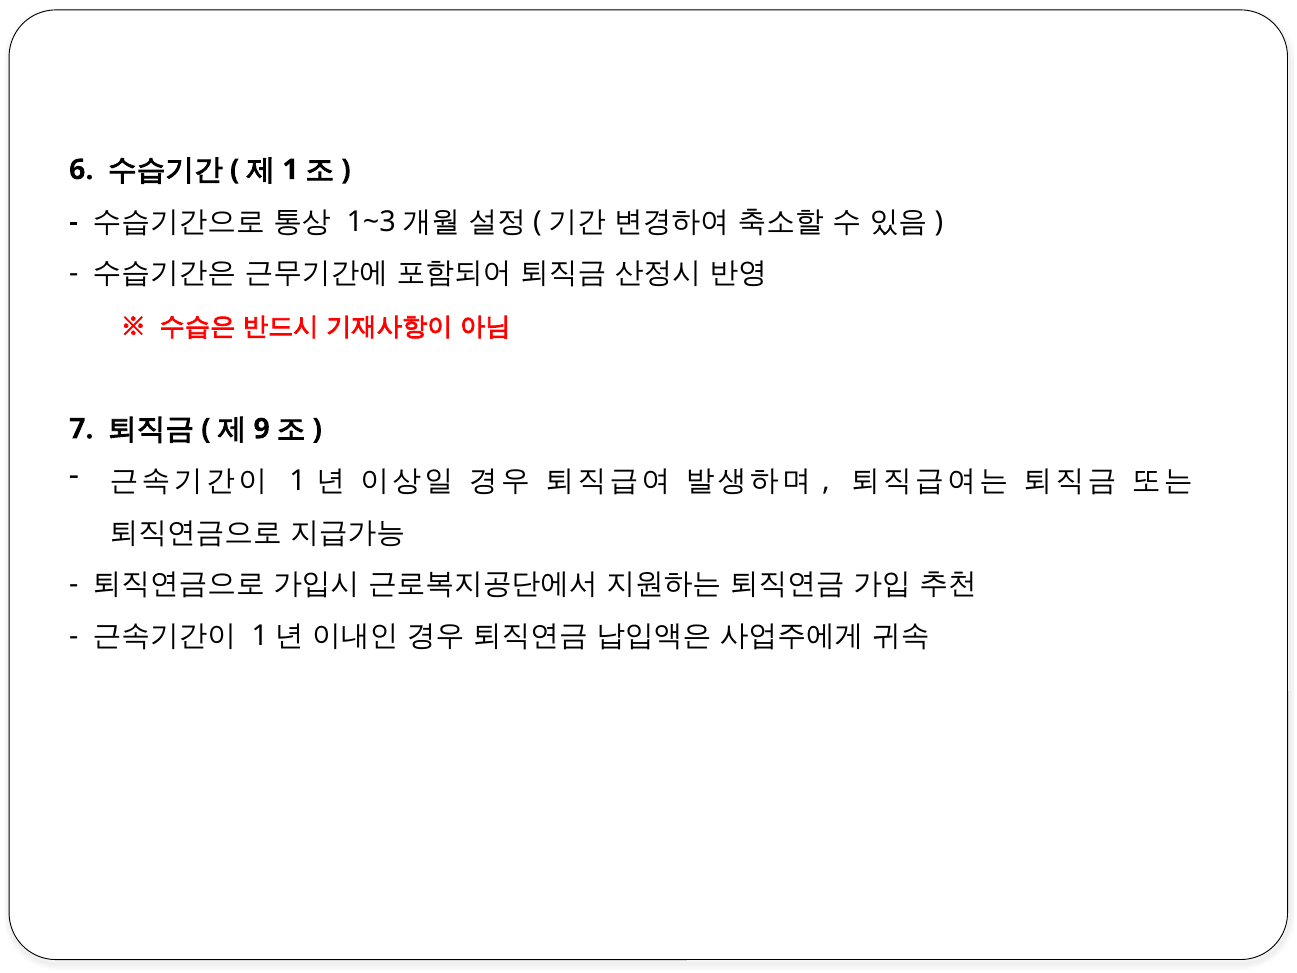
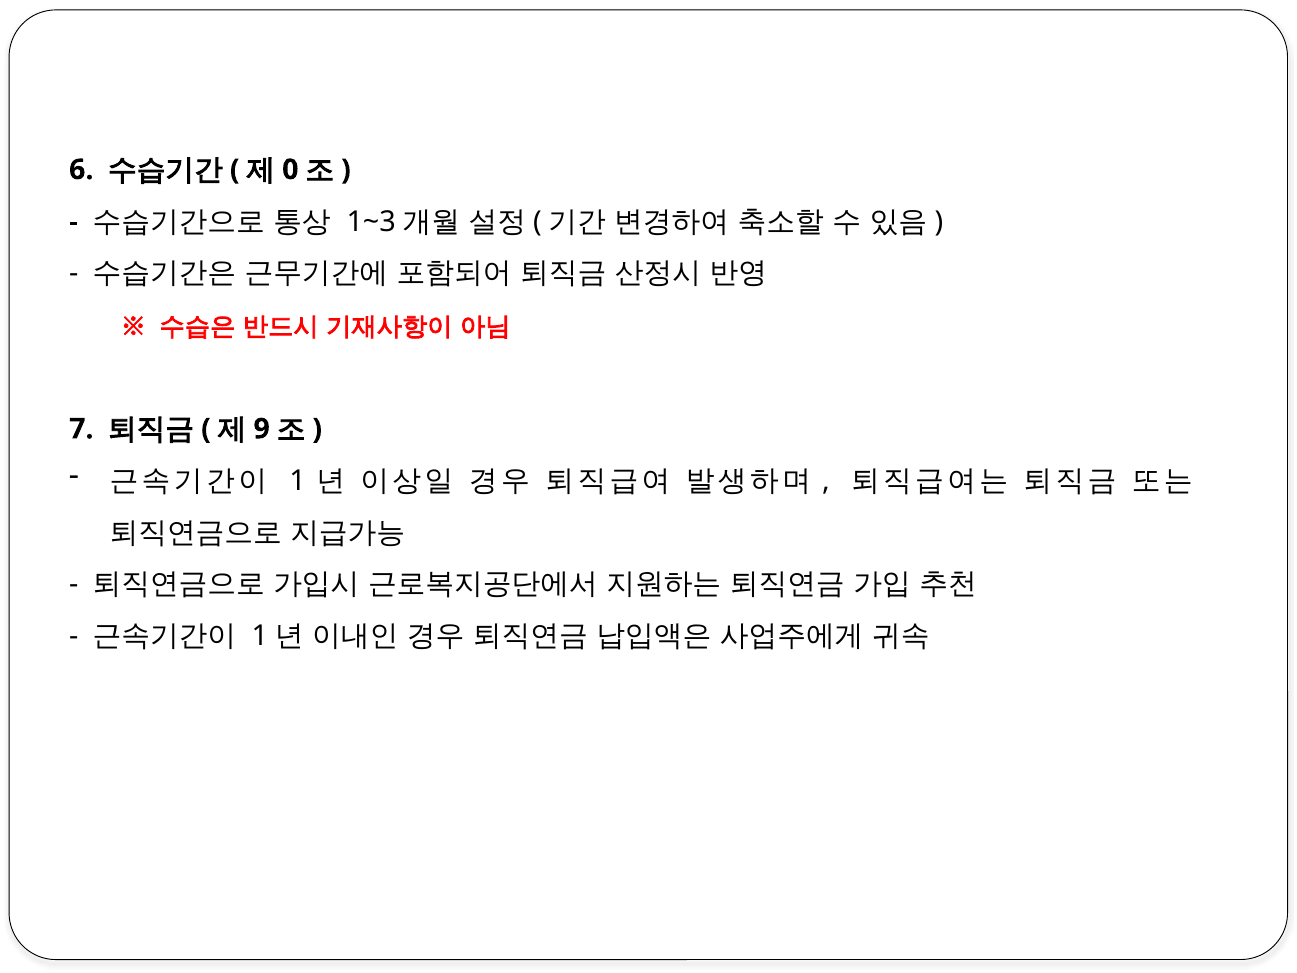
1 at (290, 170): 1 -> 0
